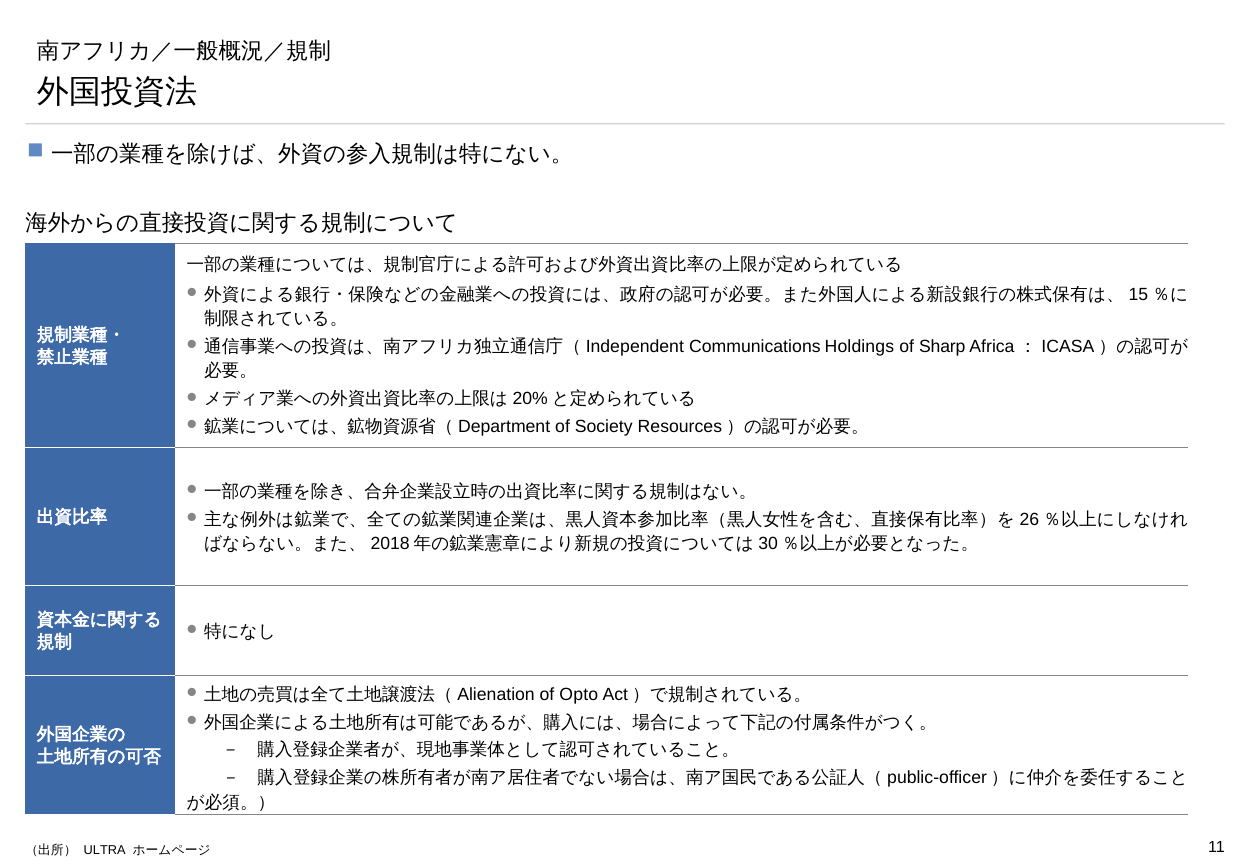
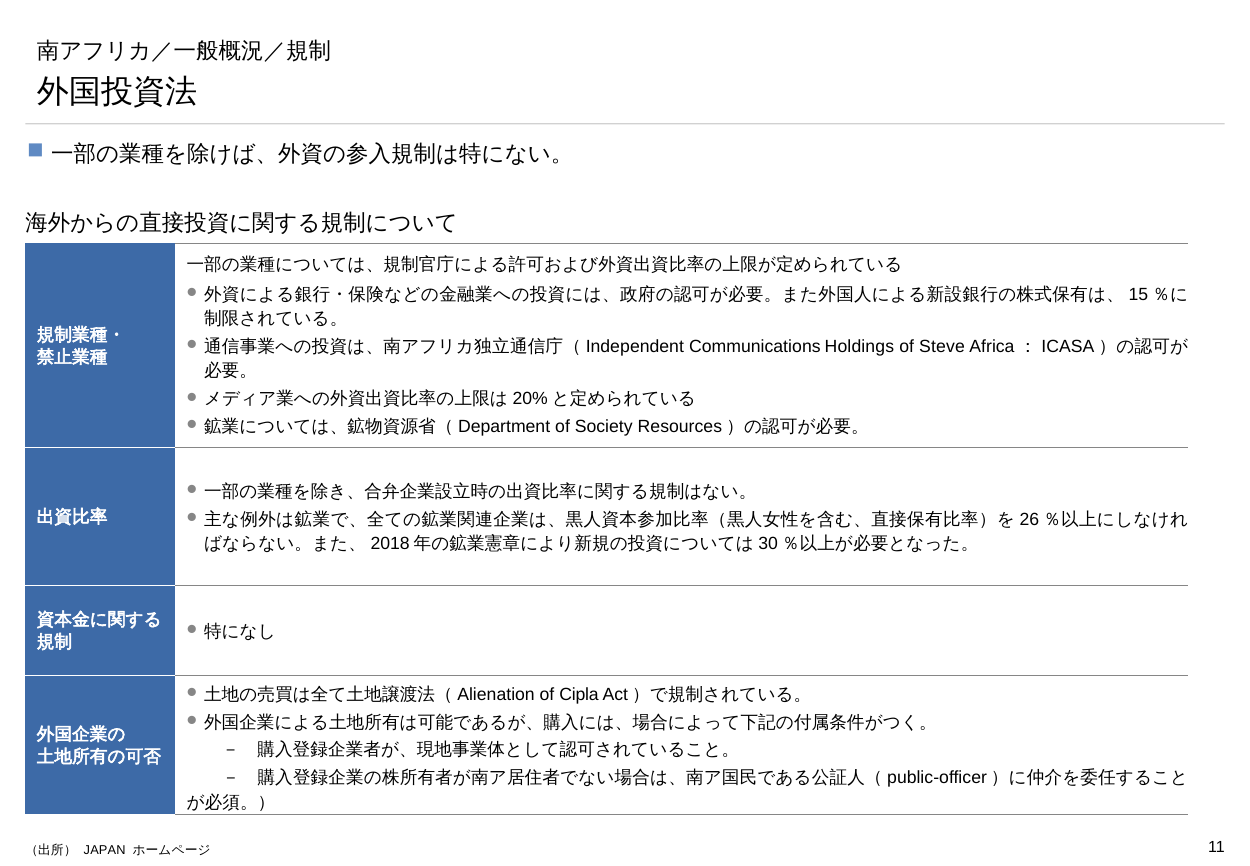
Sharp: Sharp -> Steve
Opto: Opto -> Cipla
ULTRA: ULTRA -> JAPAN
